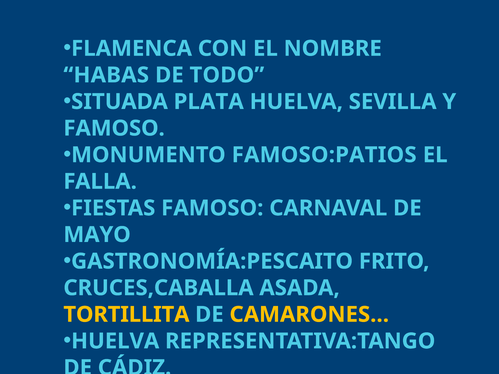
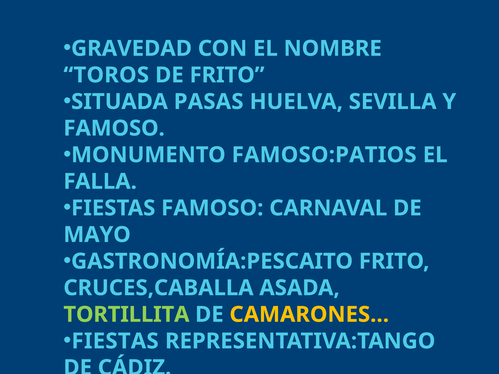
FLAMENCA: FLAMENCA -> GRAVEDAD
HABAS: HABAS -> TOROS
DE TODO: TODO -> FRITO
PLATA: PLATA -> PASAS
TORTILLITA colour: yellow -> light green
HUELVA at (115, 341): HUELVA -> FIESTAS
